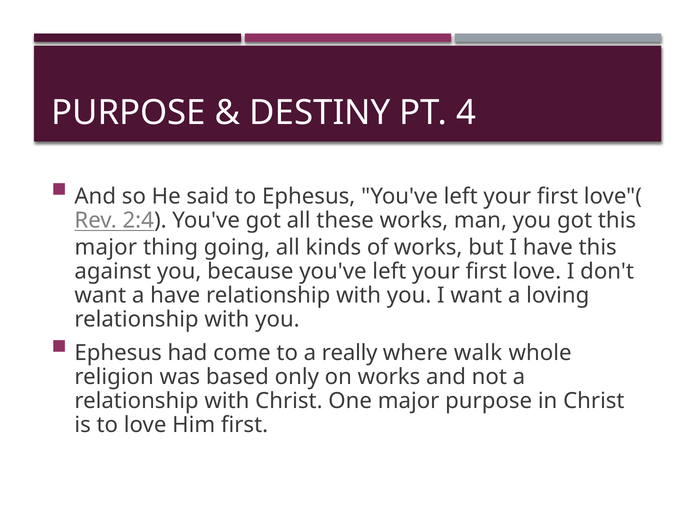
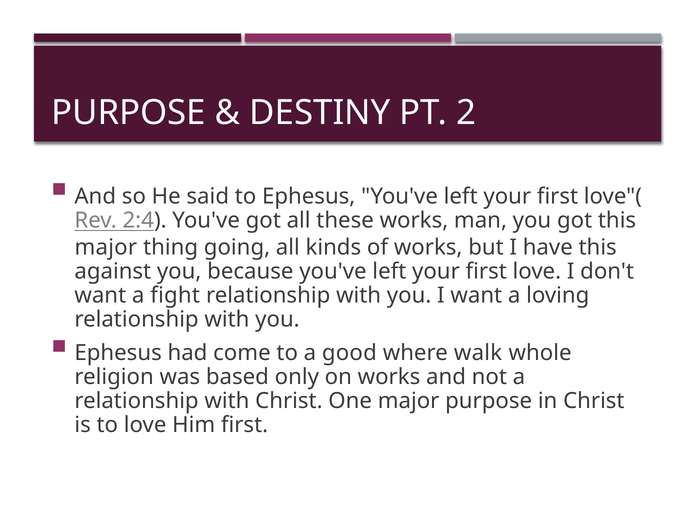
4: 4 -> 2
a have: have -> fight
really: really -> good
